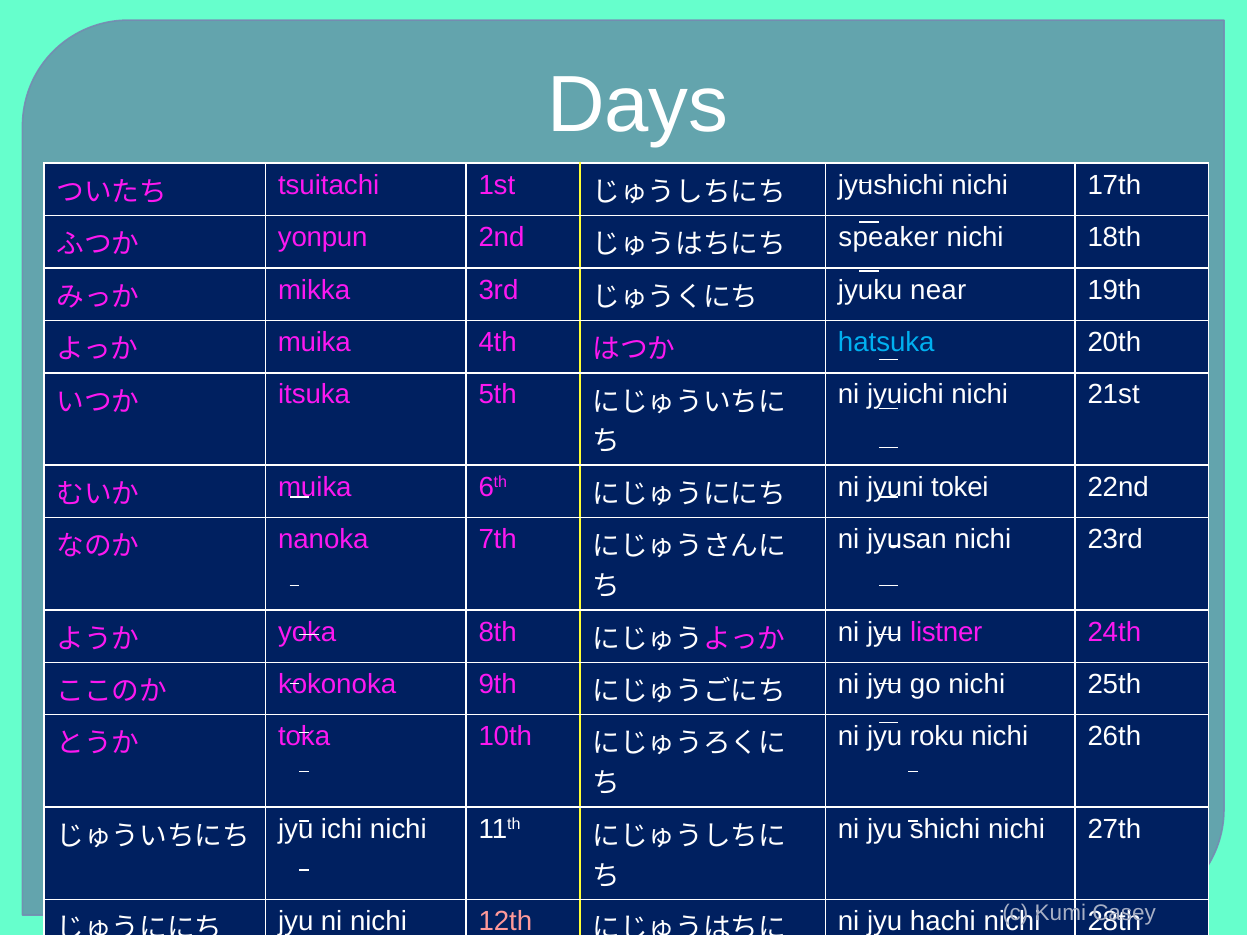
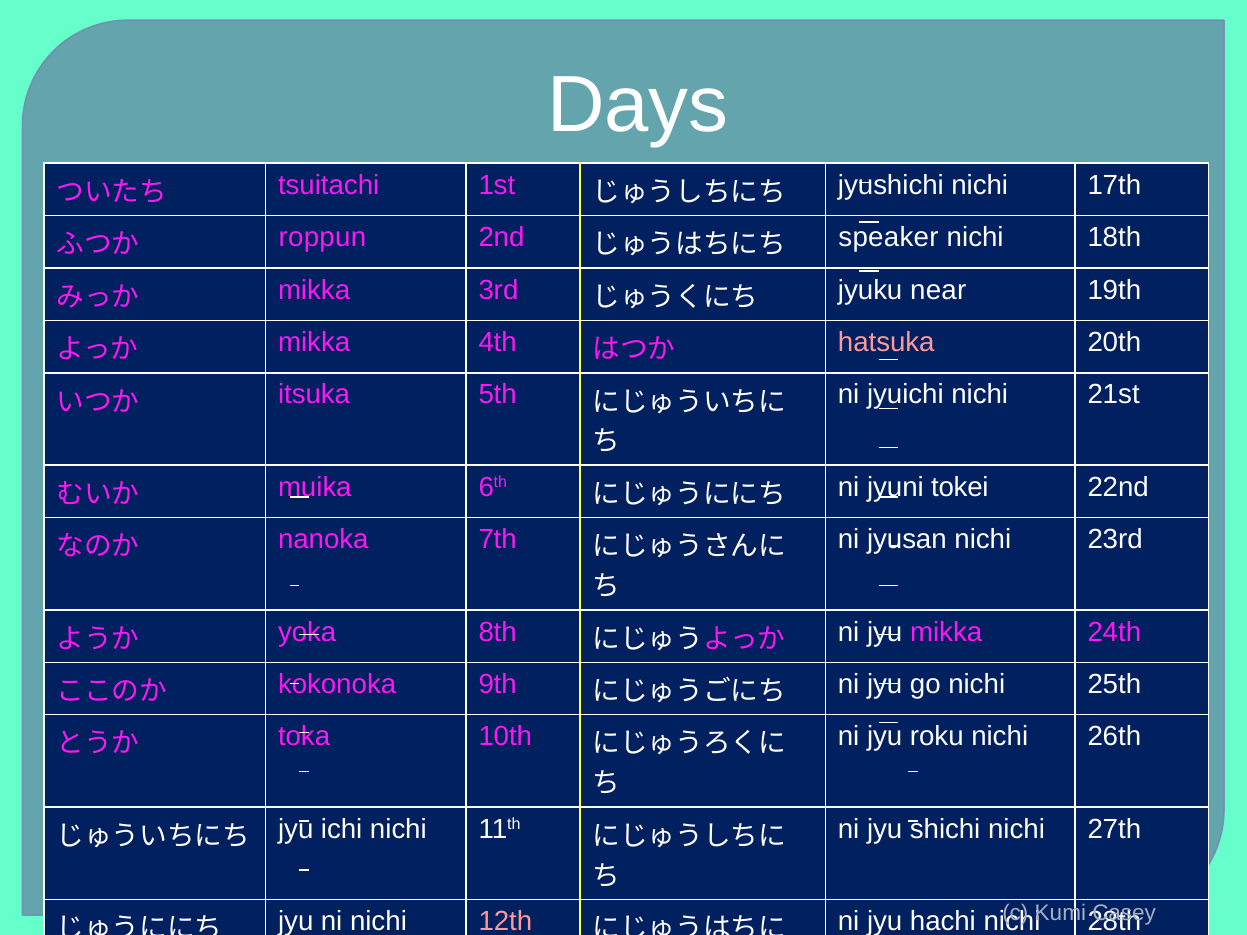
yonpun: yonpun -> roppun
muika at (314, 343): muika -> mikka
hatsuka colour: light blue -> pink
jyu listner: listner -> mikka
